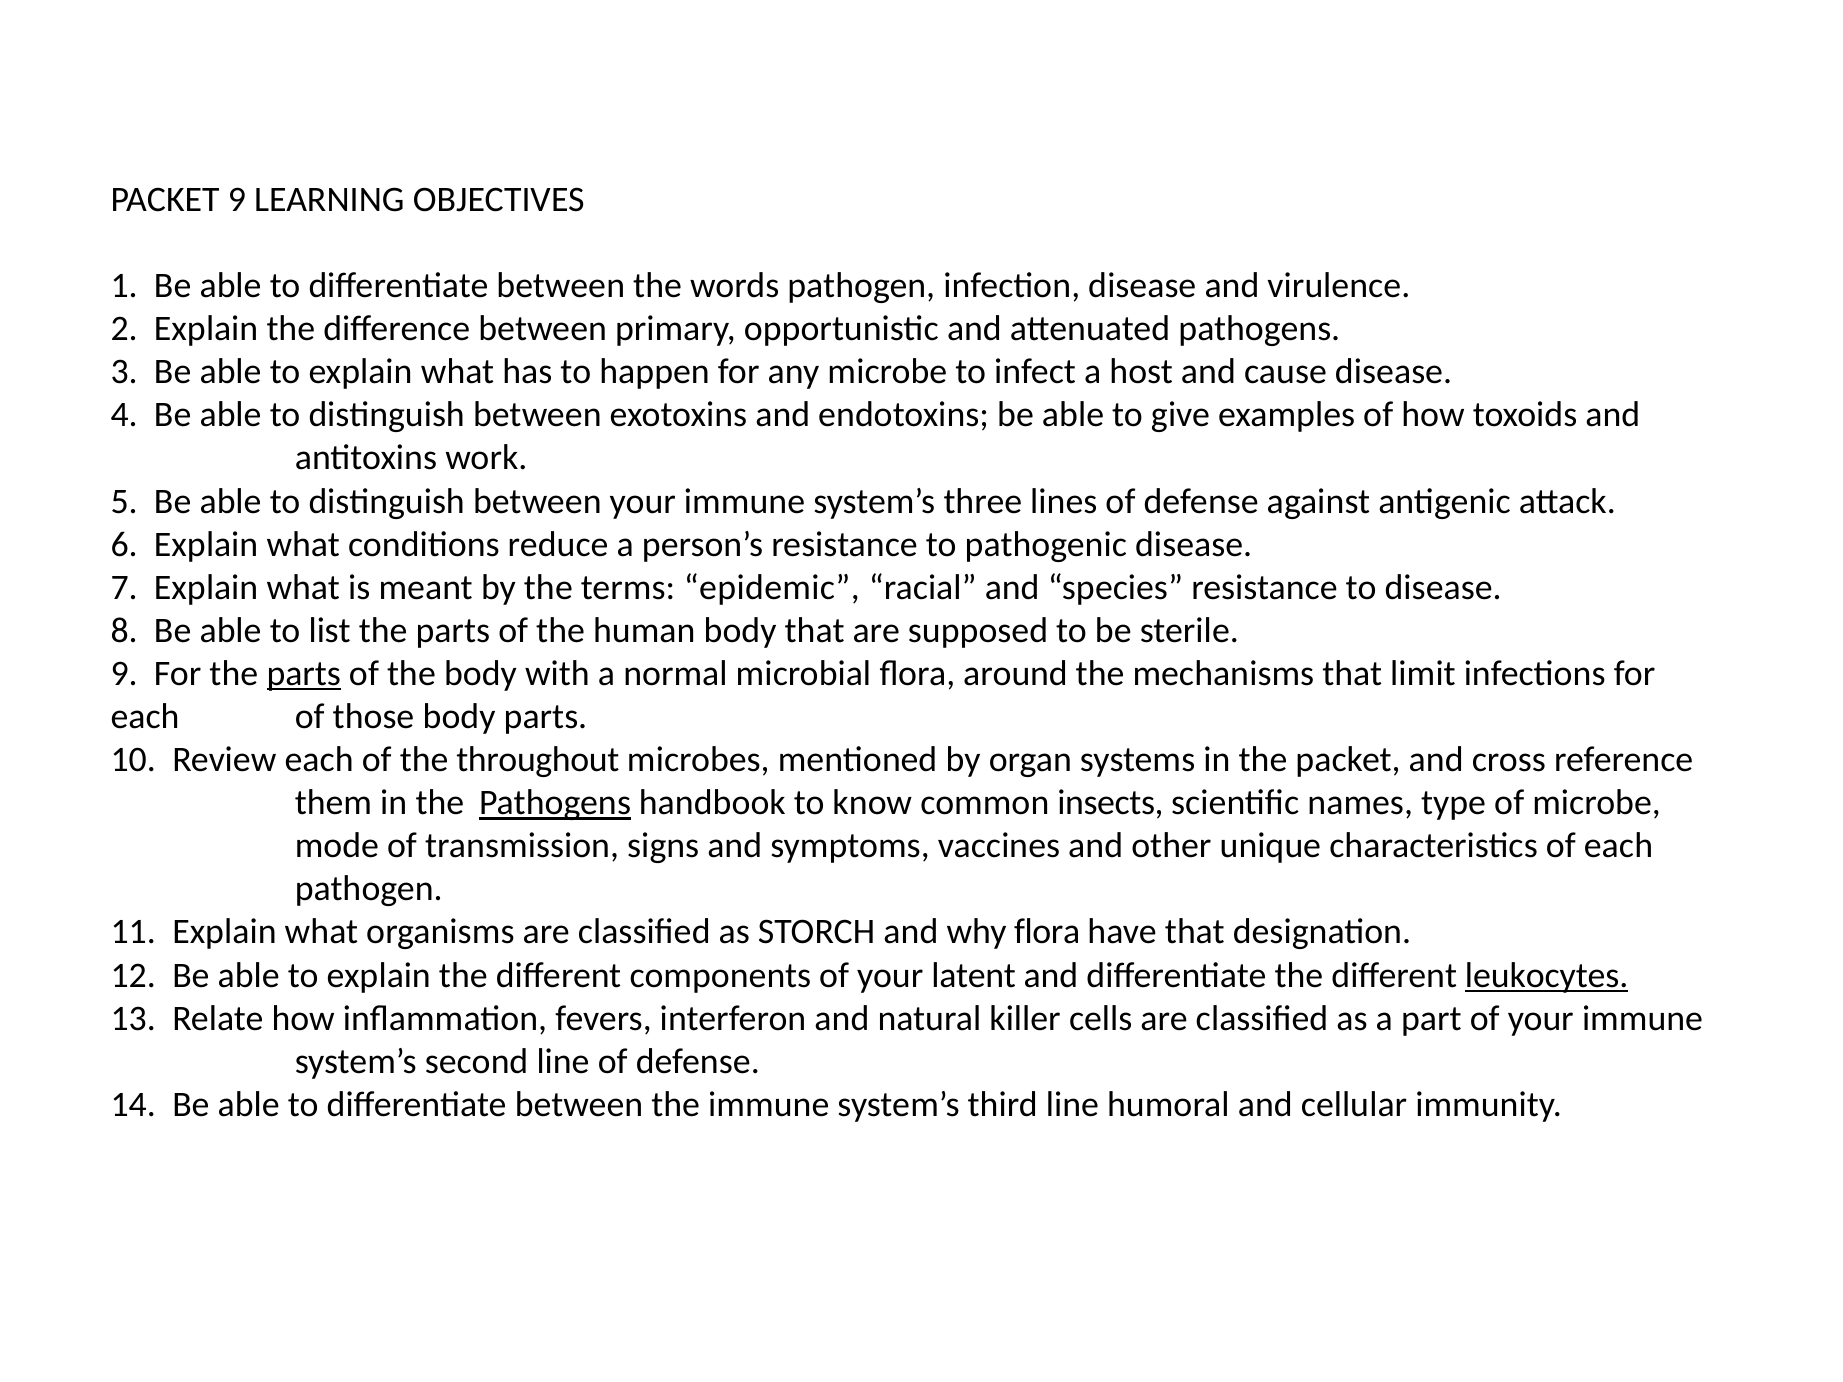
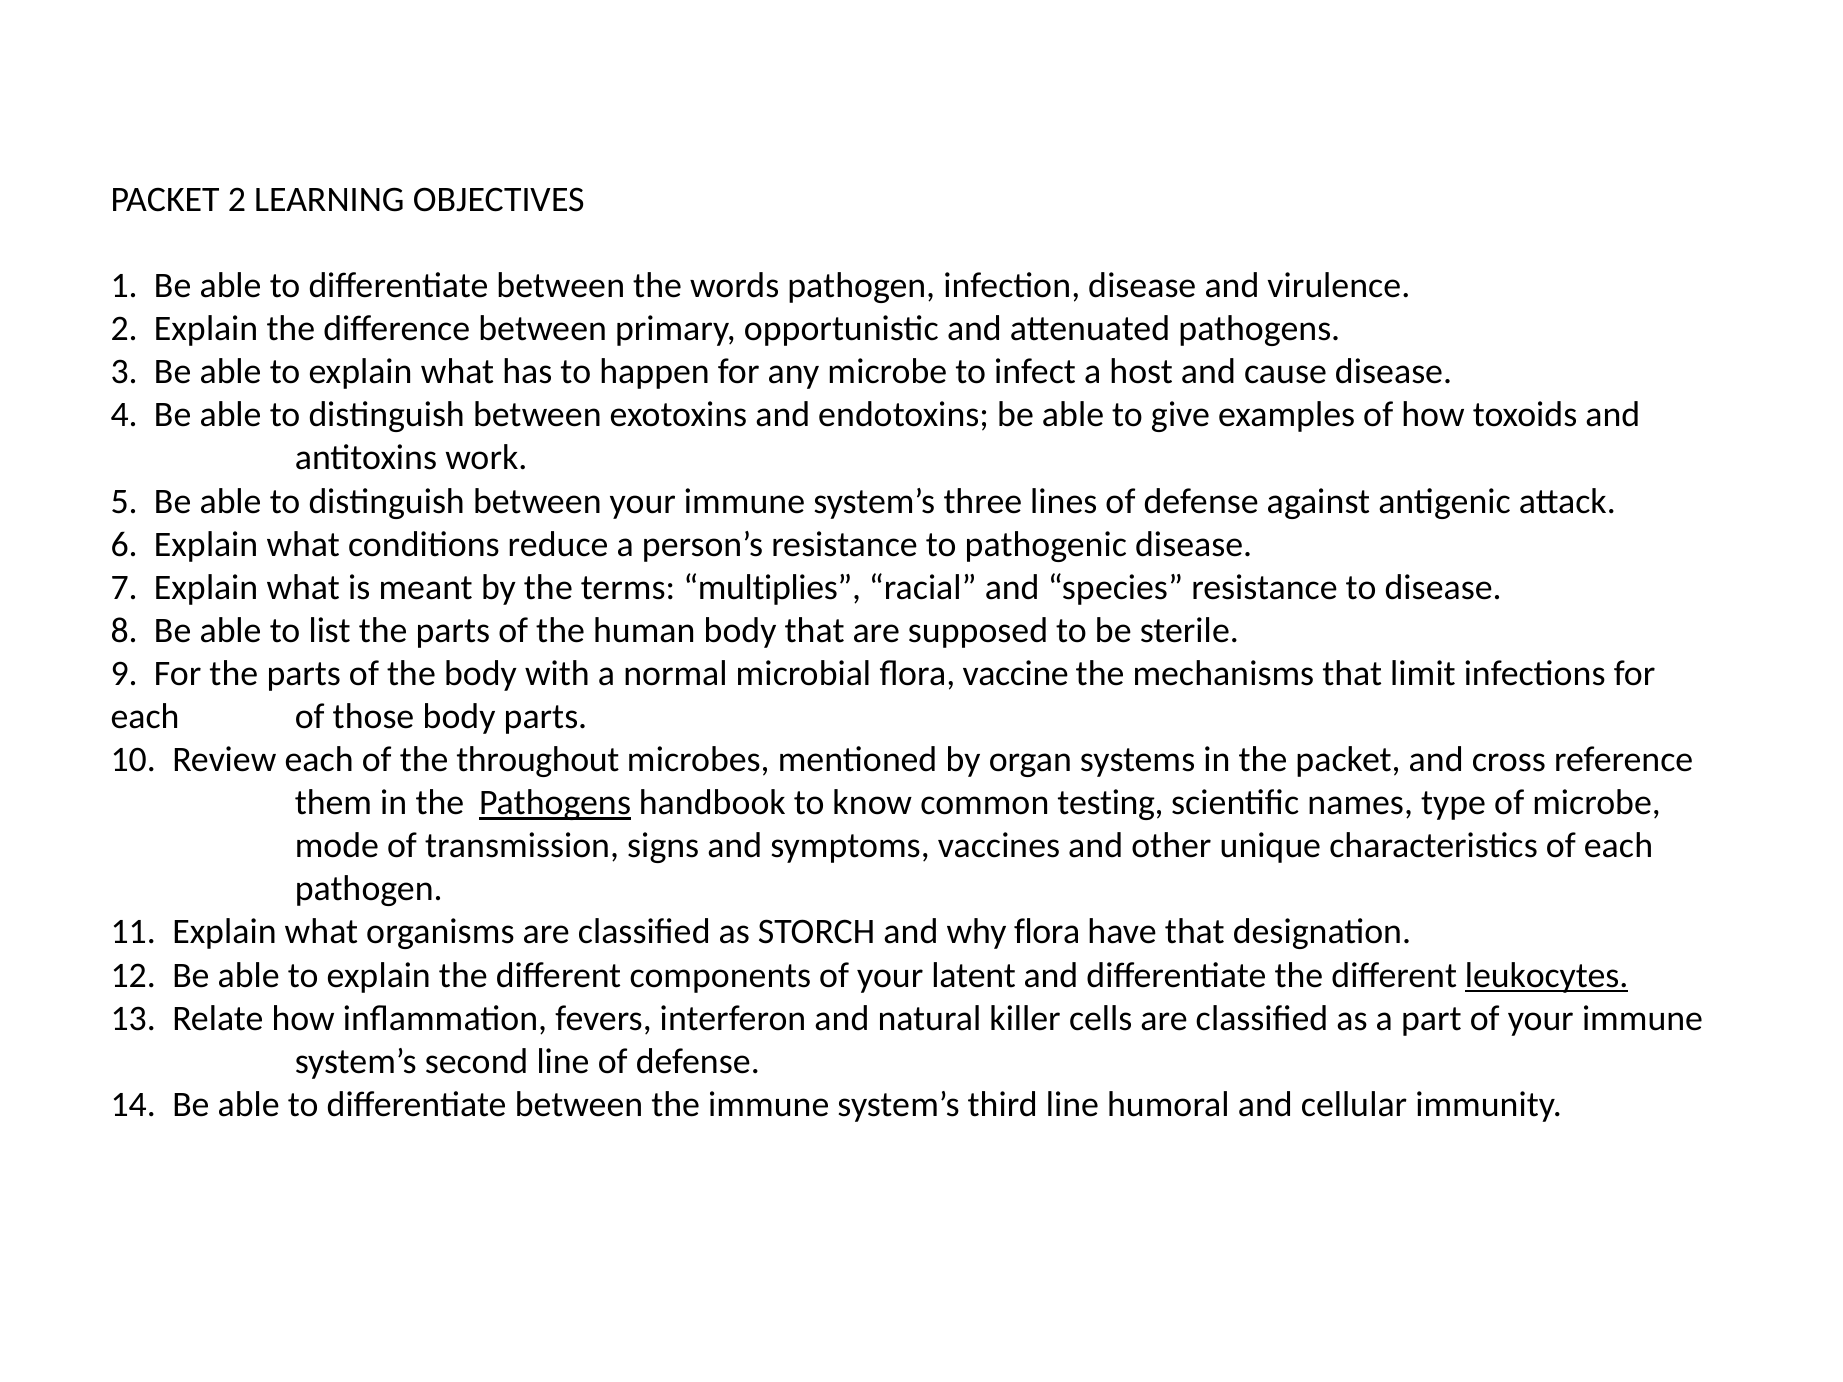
PACKET 9: 9 -> 2
epidemic: epidemic -> multiplies
parts at (304, 674) underline: present -> none
around: around -> vaccine
insects: insects -> testing
